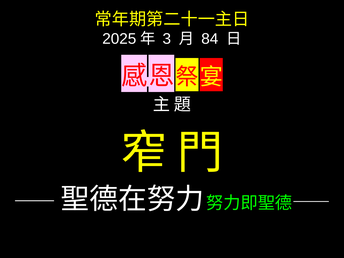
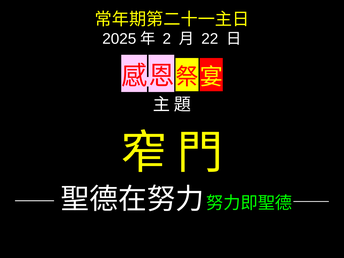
3: 3 -> 2
84: 84 -> 22
